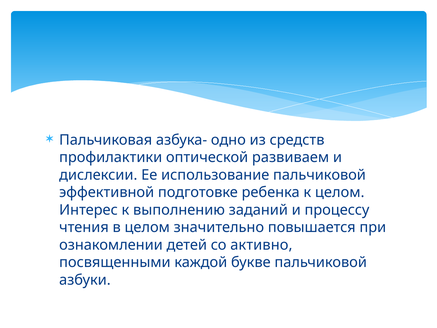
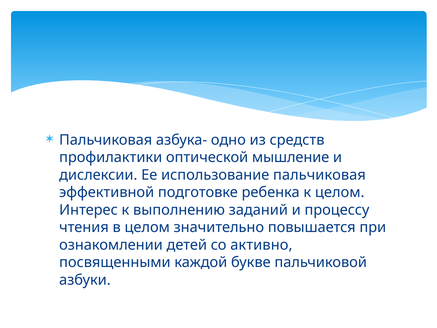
развиваем: развиваем -> мышление
использование пальчиковой: пальчиковой -> пальчиковая
